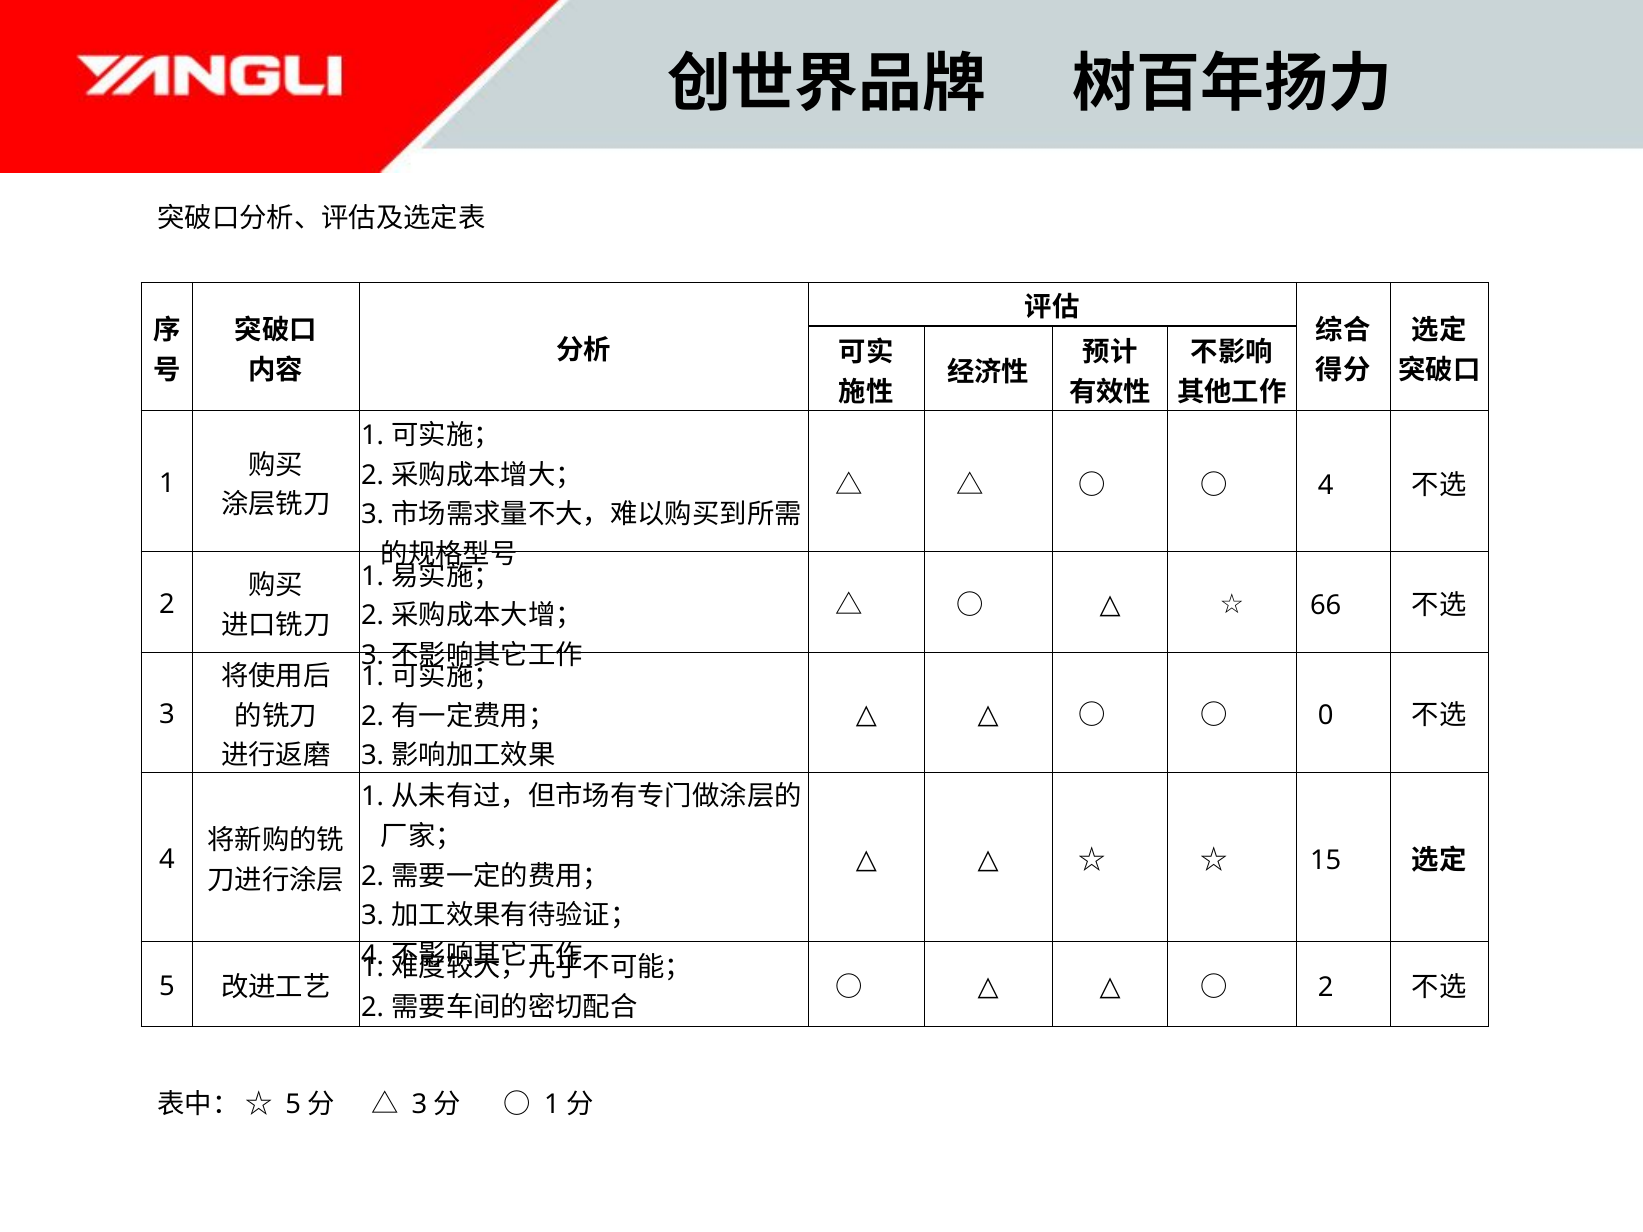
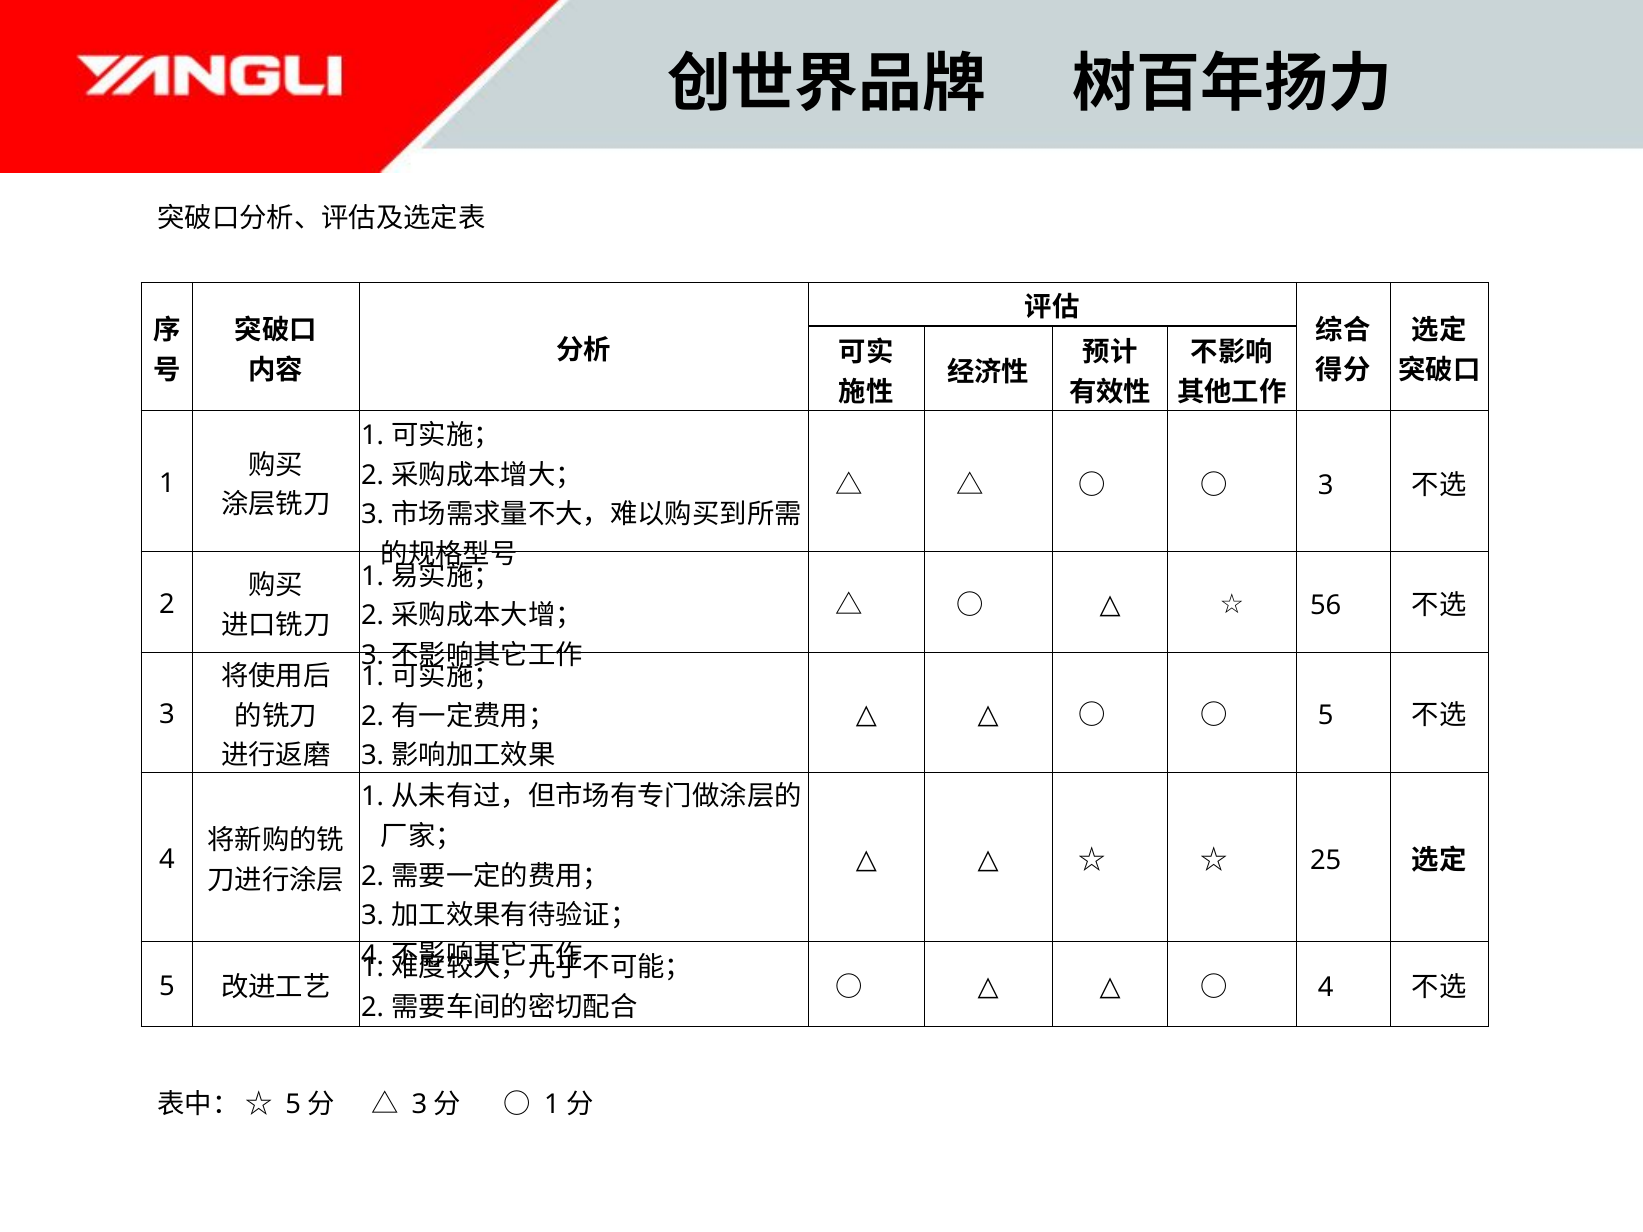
4 at (1326, 485): 4 -> 3
66: 66 -> 56
0 at (1326, 716): 0 -> 5
15: 15 -> 25
2 at (1326, 988): 2 -> 4
